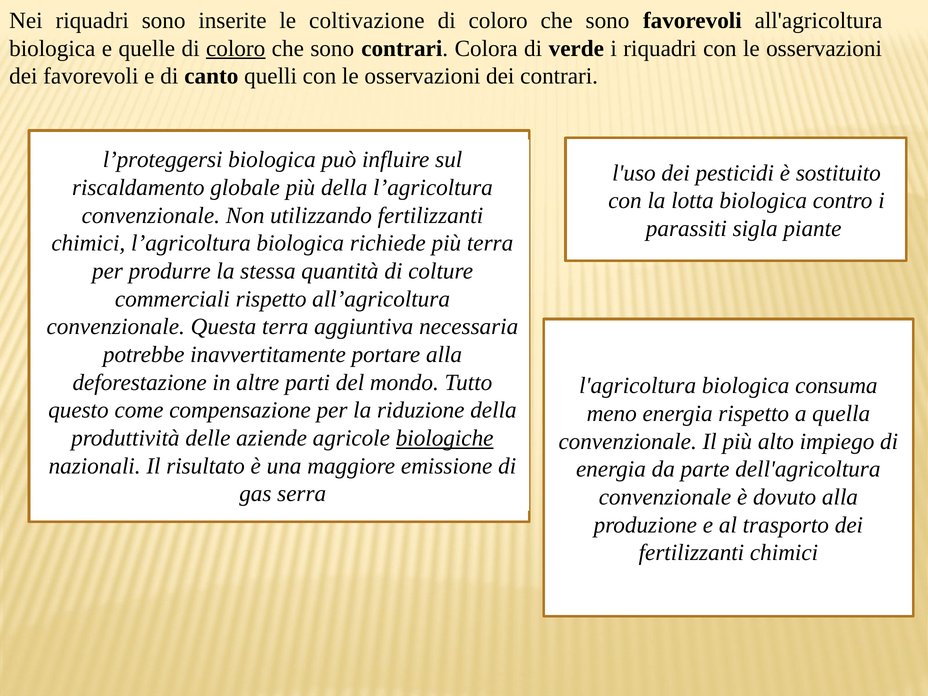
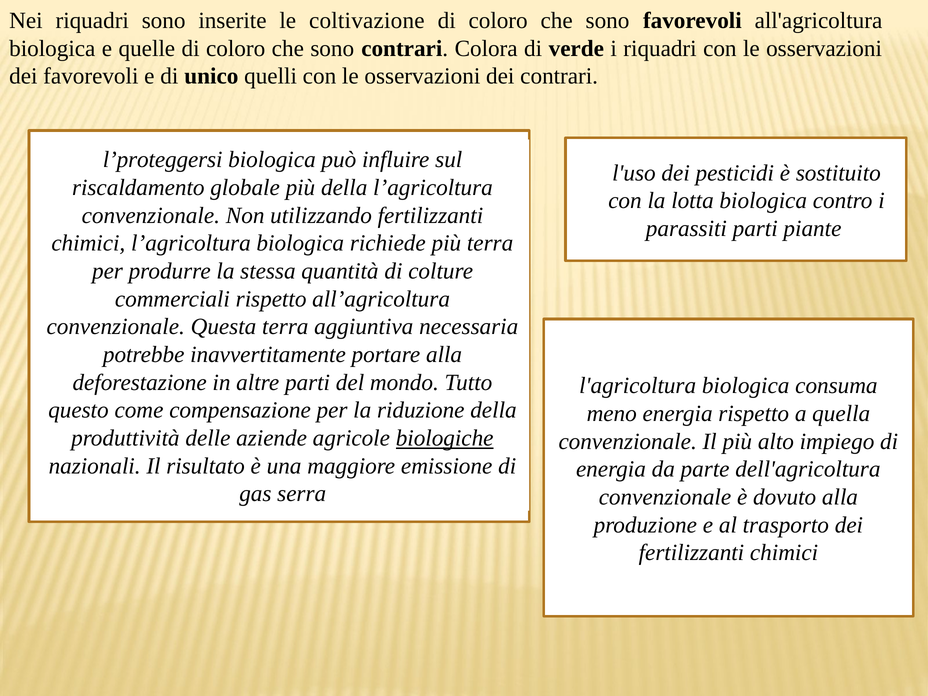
coloro at (236, 48) underline: present -> none
canto: canto -> unico
parassiti sigla: sigla -> parti
